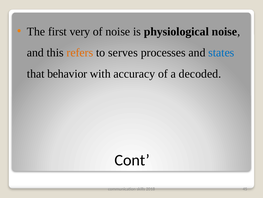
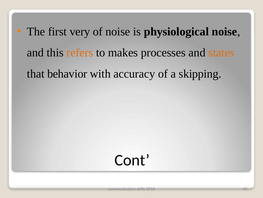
serves: serves -> makes
states colour: blue -> orange
decoded: decoded -> skipping
